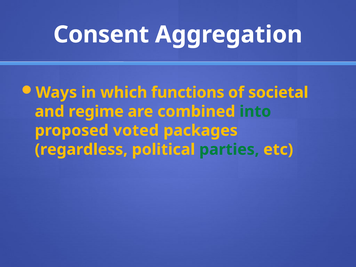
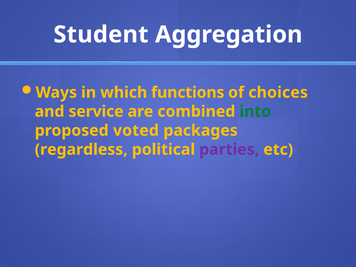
Consent: Consent -> Student
societal: societal -> choices
regime: regime -> service
parties colour: green -> purple
